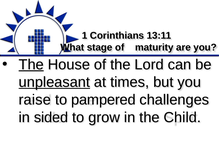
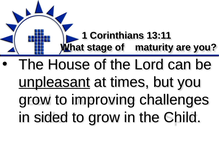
The at (31, 64) underline: present -> none
raise at (35, 99): raise -> grow
pampered: pampered -> improving
